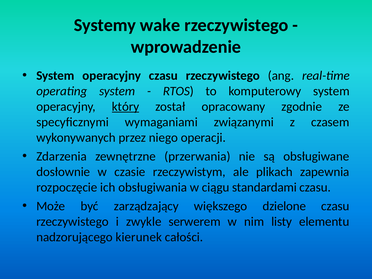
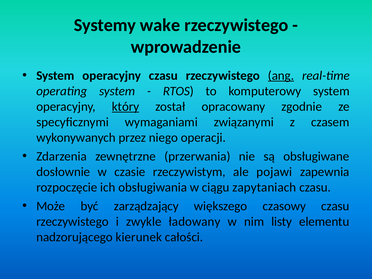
ang underline: none -> present
plikach: plikach -> pojawi
standardami: standardami -> zapytaniach
dzielone: dzielone -> czasowy
serwerem: serwerem -> ładowany
